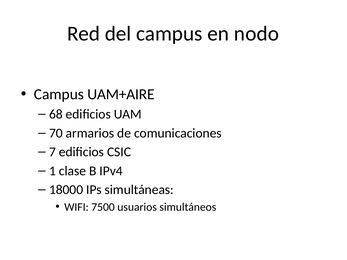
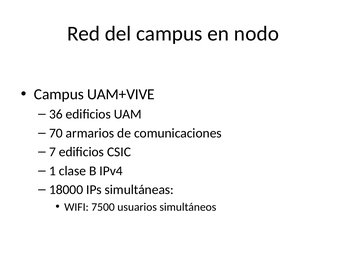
UAM+AIRE: UAM+AIRE -> UAM+VIVE
68: 68 -> 36
